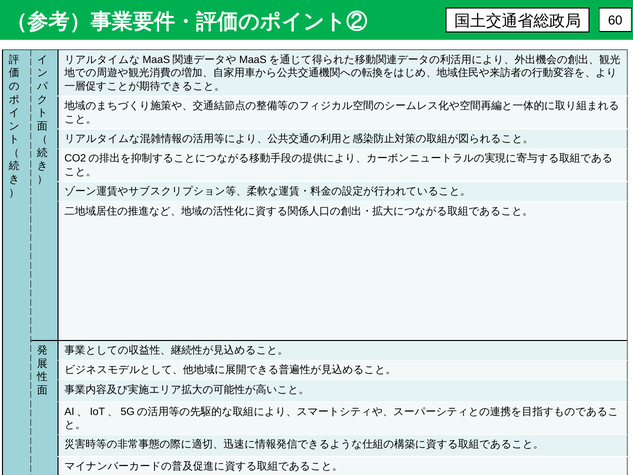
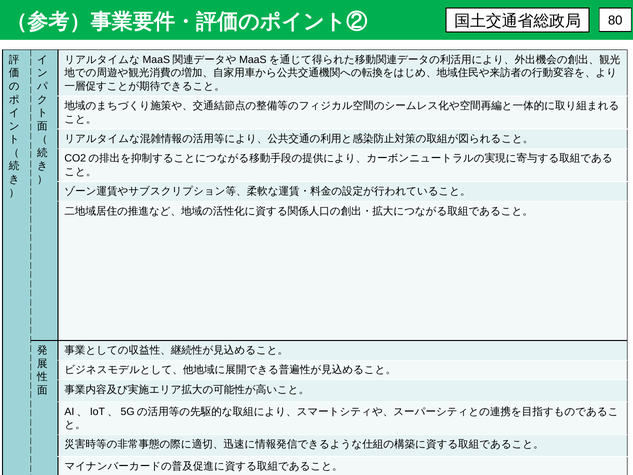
60: 60 -> 80
